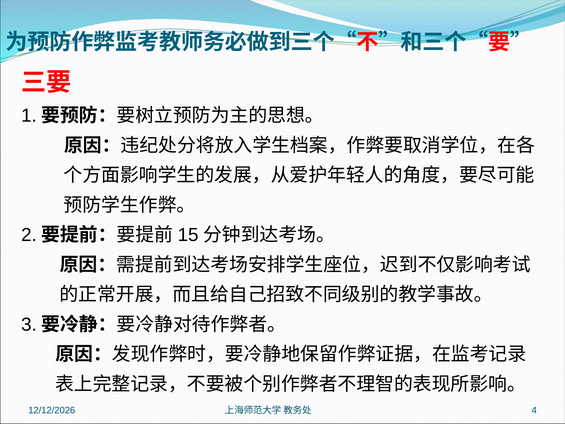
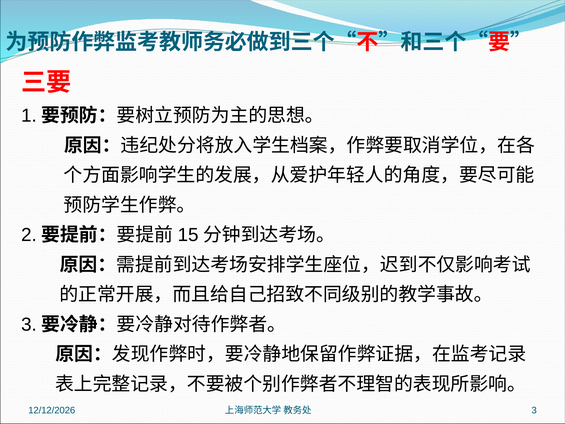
4: 4 -> 3
